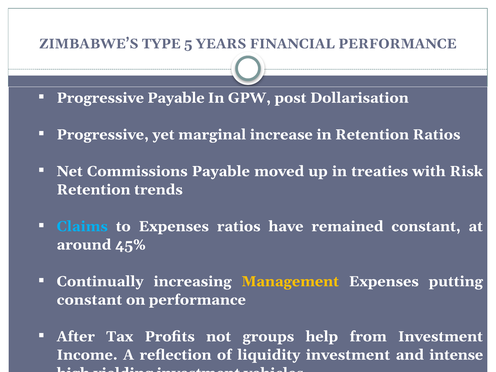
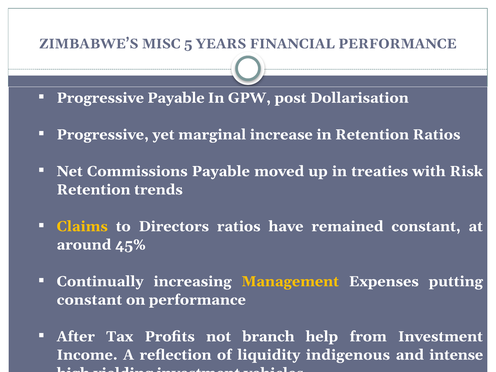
TYPE: TYPE -> MISC
Claims colour: light blue -> yellow
to Expenses: Expenses -> Directors
groups: groups -> branch
liquidity investment: investment -> indigenous
